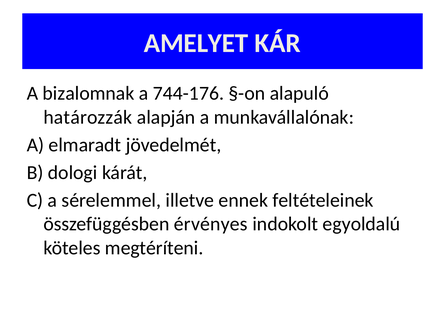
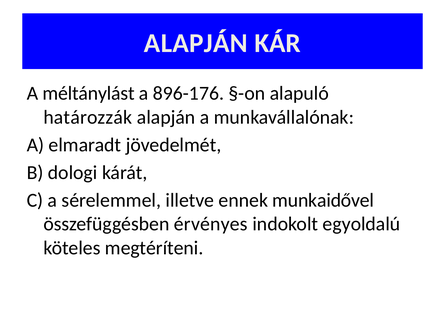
AMELYET at (196, 43): AMELYET -> ALAPJÁN
bizalomnak: bizalomnak -> méltánylást
744-176: 744-176 -> 896-176
feltételeinek: feltételeinek -> munkaidővel
